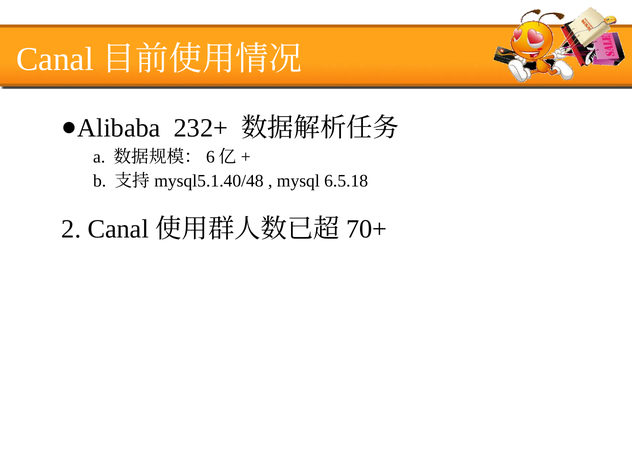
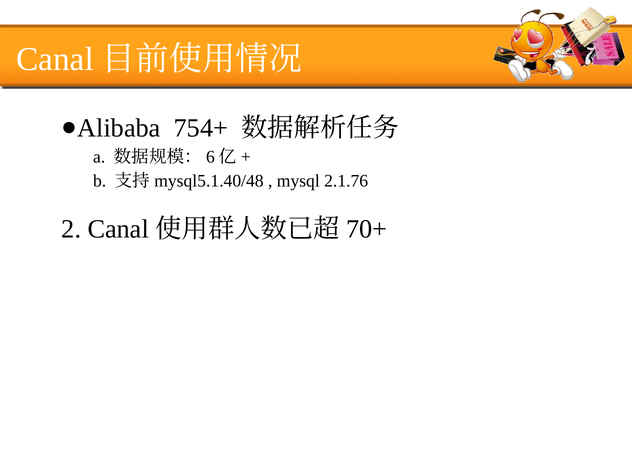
232+: 232+ -> 754+
6.5.18: 6.5.18 -> 2.1.76
